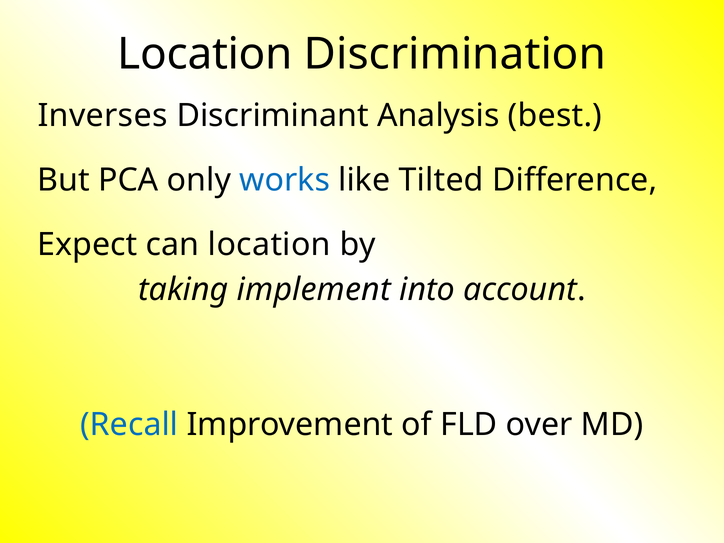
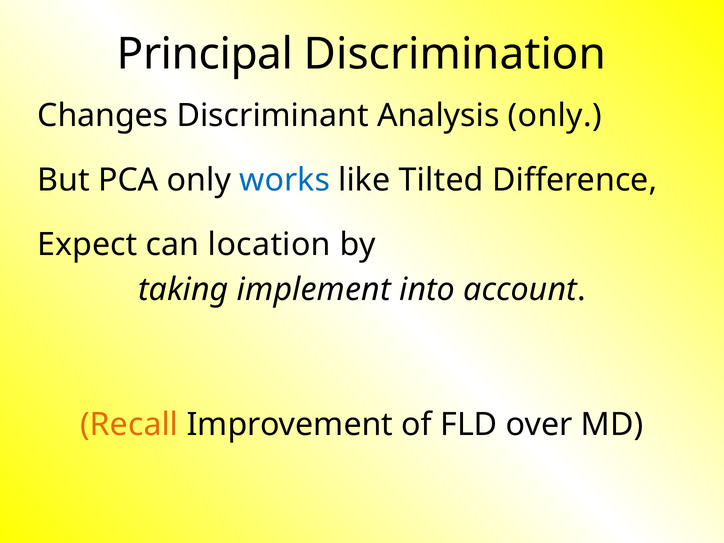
Location at (205, 54): Location -> Principal
Inverses: Inverses -> Changes
Analysis best: best -> only
Recall colour: blue -> orange
